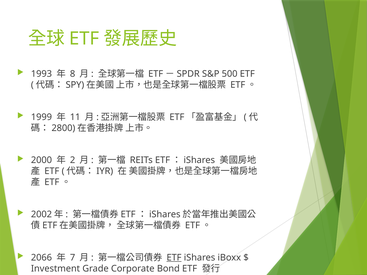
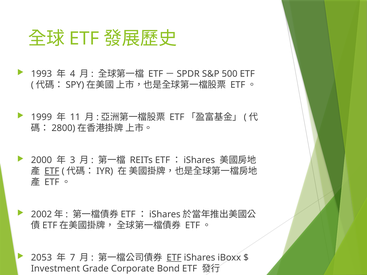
8: 8 -> 4
2: 2 -> 3
ETF at (52, 171) underline: none -> present
2066: 2066 -> 2053
